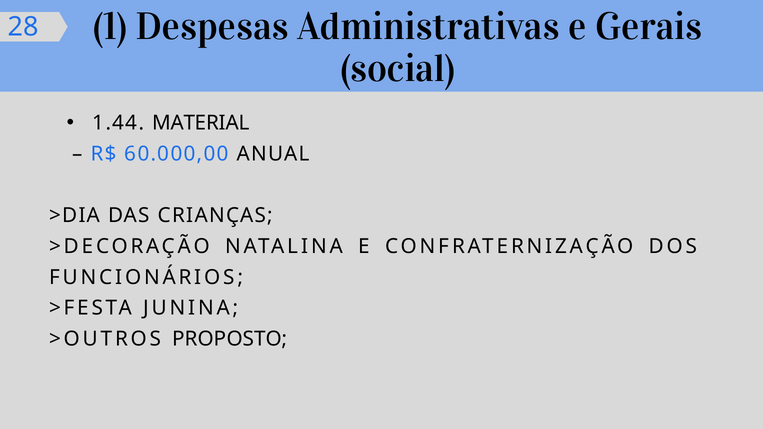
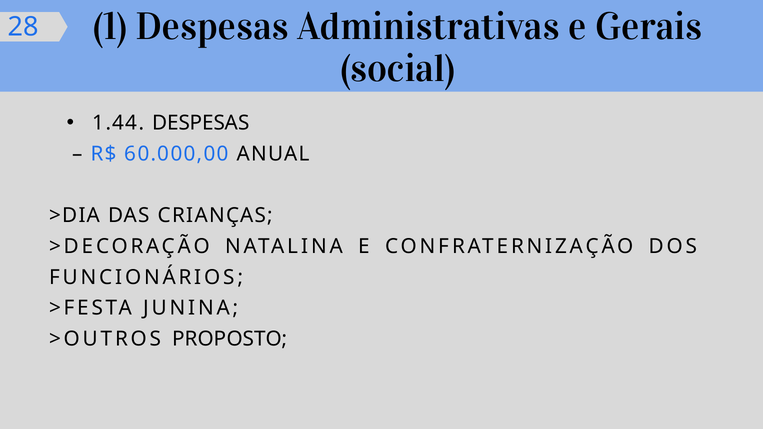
1.44 MATERIAL: MATERIAL -> DESPESAS
